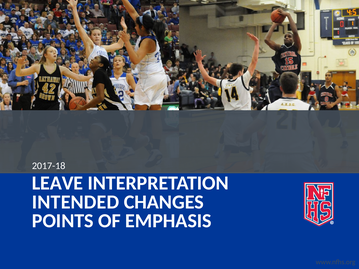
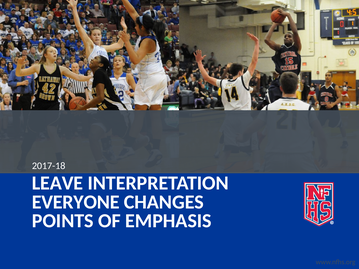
INTENDED: INTENDED -> EVERYONE
